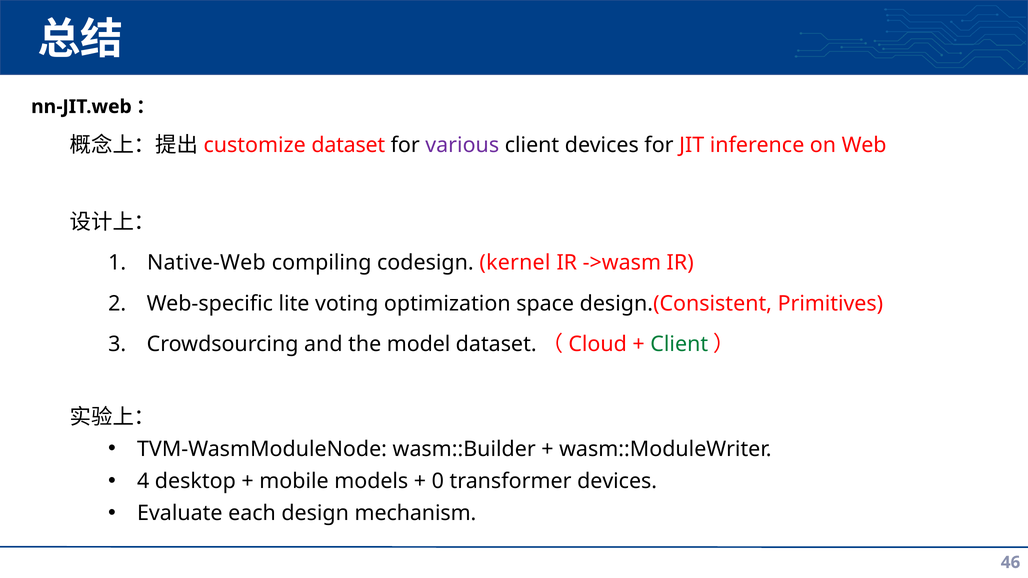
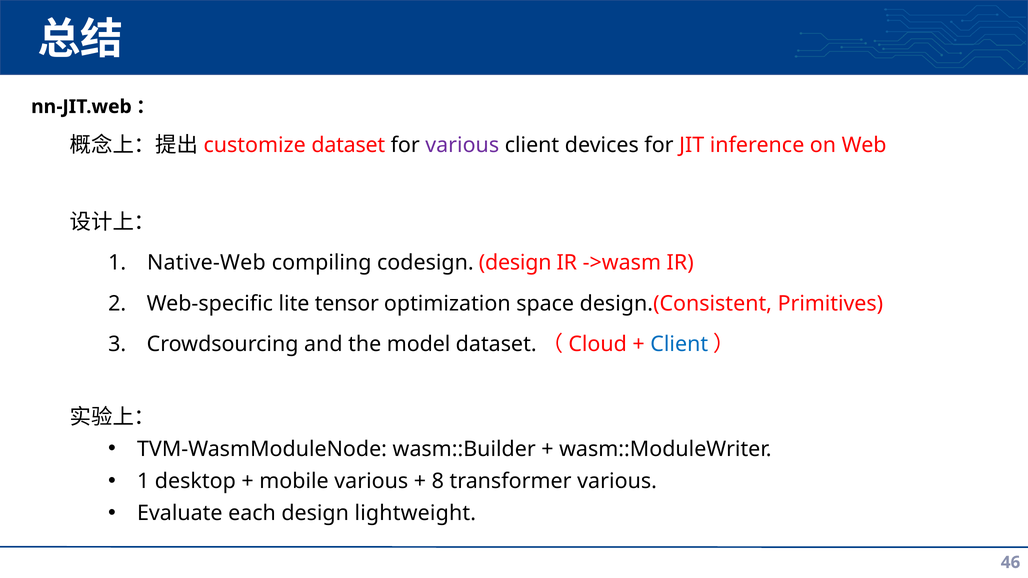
codesign kernel: kernel -> design
voting: voting -> tensor
Client at (679, 344) colour: green -> blue
4 at (143, 481): 4 -> 1
mobile models: models -> various
0: 0 -> 8
transformer devices: devices -> various
mechanism: mechanism -> lightweight
